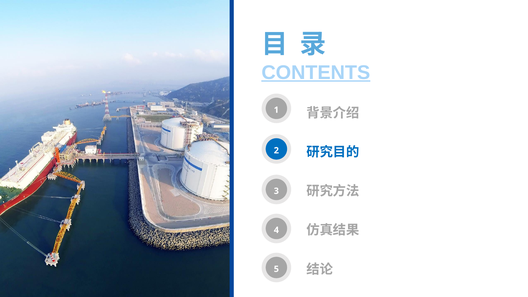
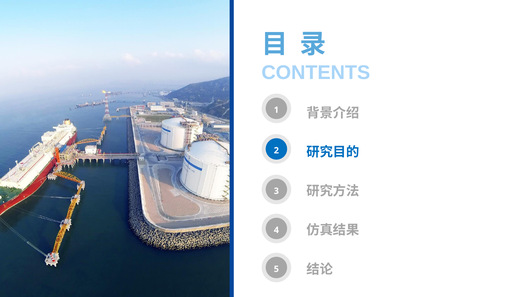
CONTENTS underline: present -> none
